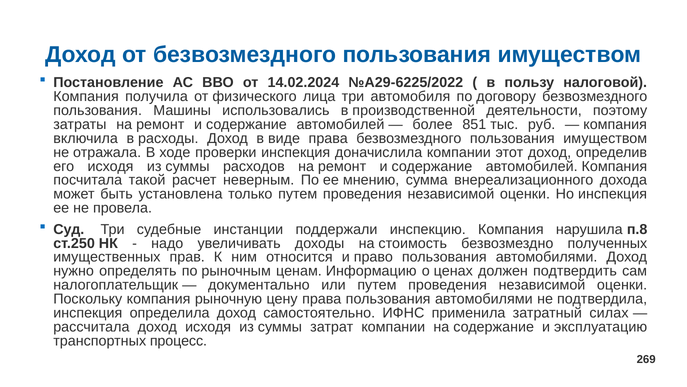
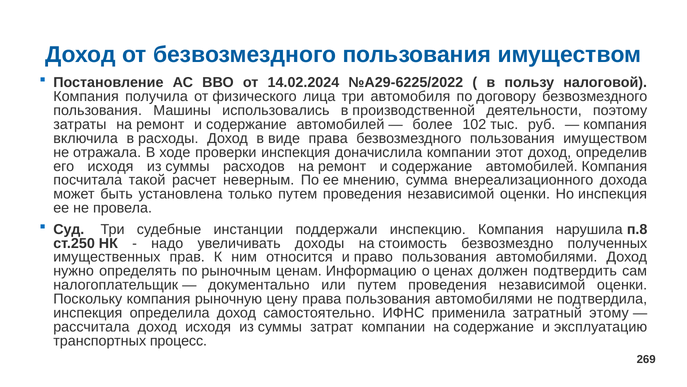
851: 851 -> 102
силах: силах -> этому
